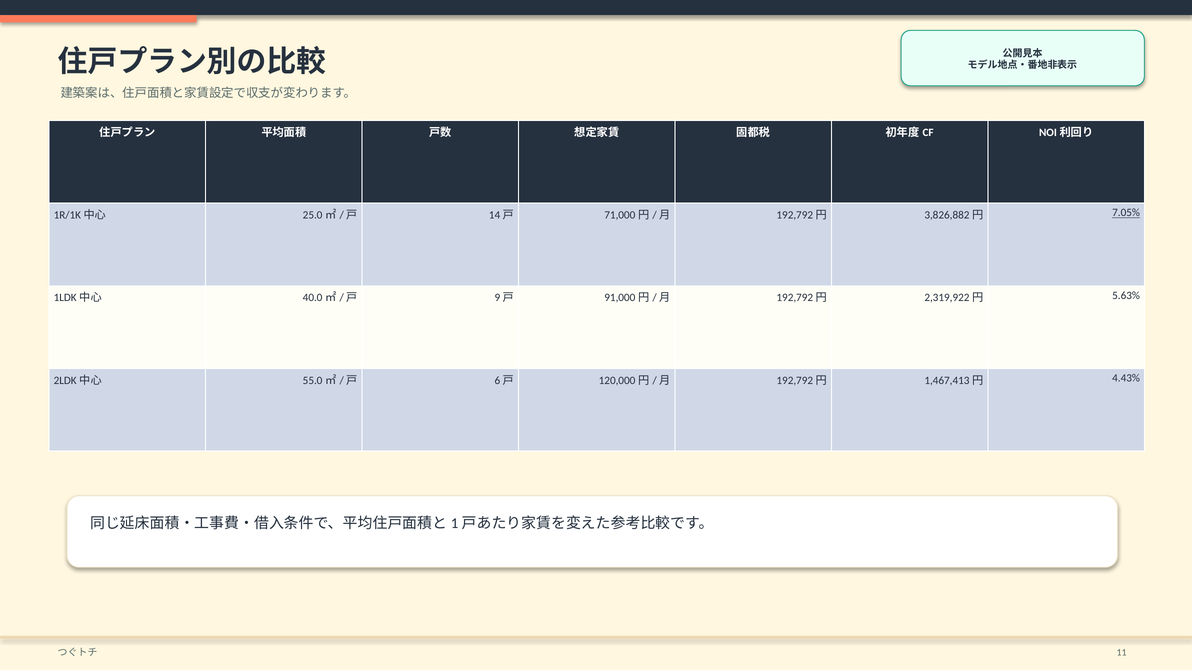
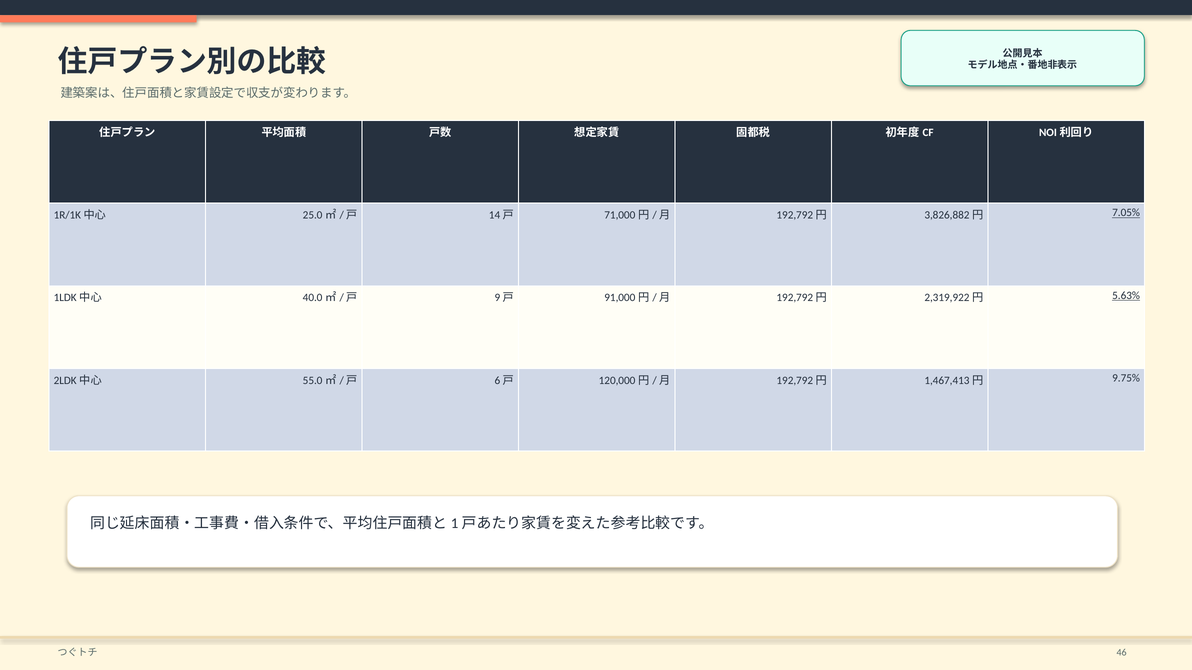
5.63% underline: none -> present
4.43%: 4.43% -> 9.75%
11: 11 -> 46
